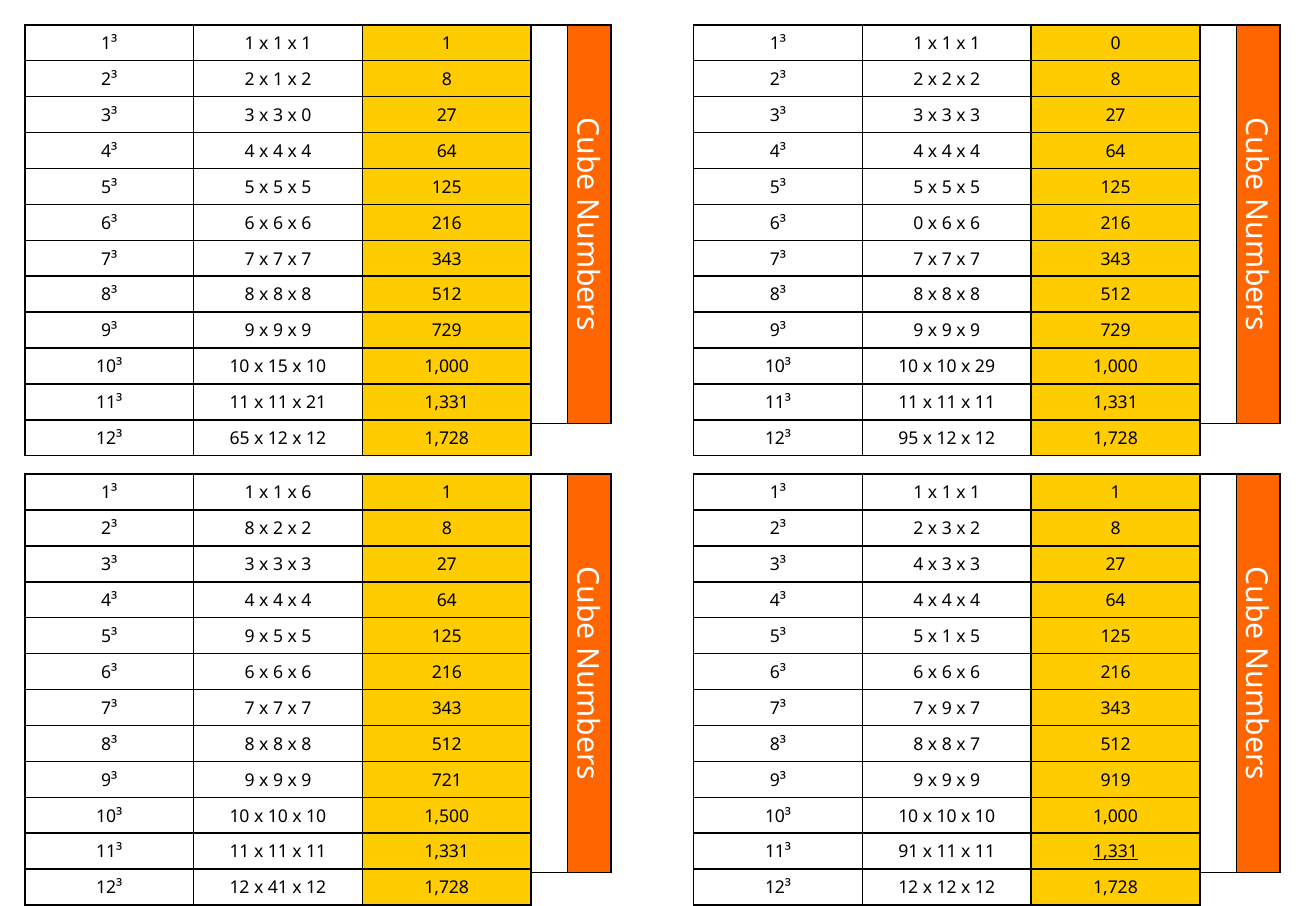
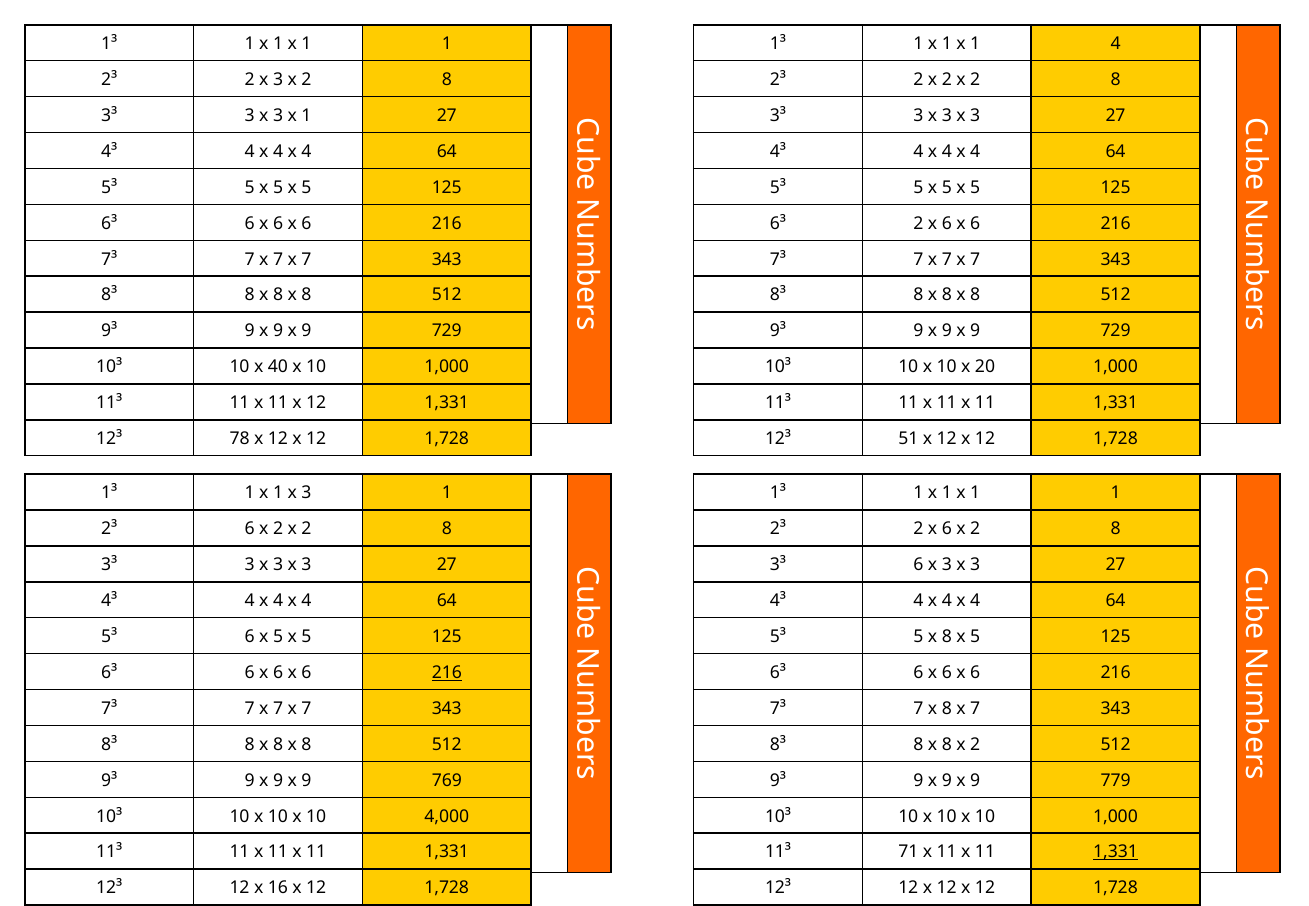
1 0: 0 -> 4
2 x 1: 1 -> 3
3 x 0: 0 -> 1
6³ 0: 0 -> 2
15: 15 -> 40
29: 29 -> 20
11 x 21: 21 -> 12
65: 65 -> 78
95: 95 -> 51
1 x 6: 6 -> 3
2³ 8: 8 -> 6
2³ 2 x 3: 3 -> 6
3³ 4: 4 -> 6
5³ 9: 9 -> 6
5 x 1: 1 -> 8
216 at (447, 673) underline: none -> present
7 x 9: 9 -> 8
8 x 7: 7 -> 2
721: 721 -> 769
919: 919 -> 779
1,500: 1,500 -> 4,000
91: 91 -> 71
41: 41 -> 16
